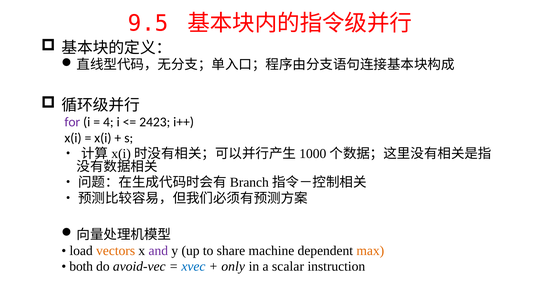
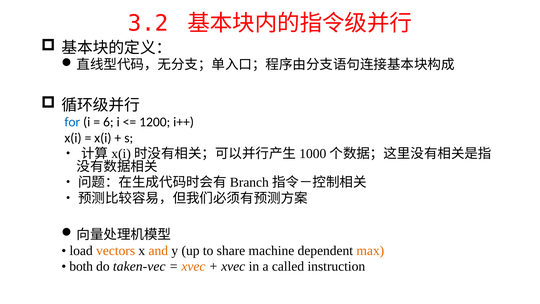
9.5: 9.5 -> 3.2
for colour: purple -> blue
4: 4 -> 6
2423: 2423 -> 1200
and colour: purple -> orange
avoid-vec: avoid-vec -> taken-vec
xvec at (193, 266) colour: blue -> orange
only at (233, 266): only -> xvec
scalar: scalar -> called
